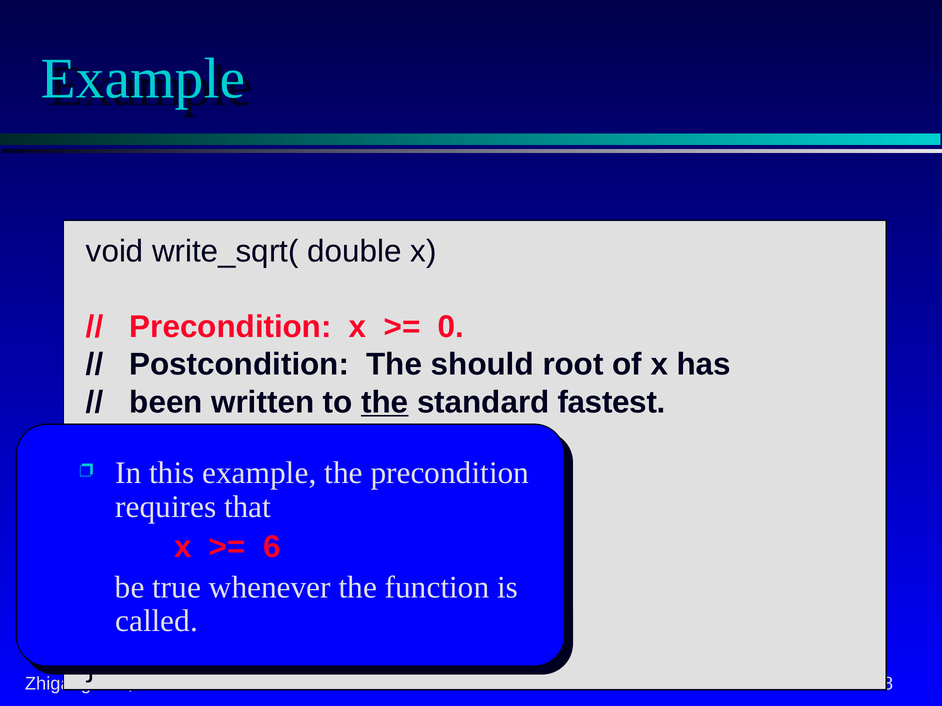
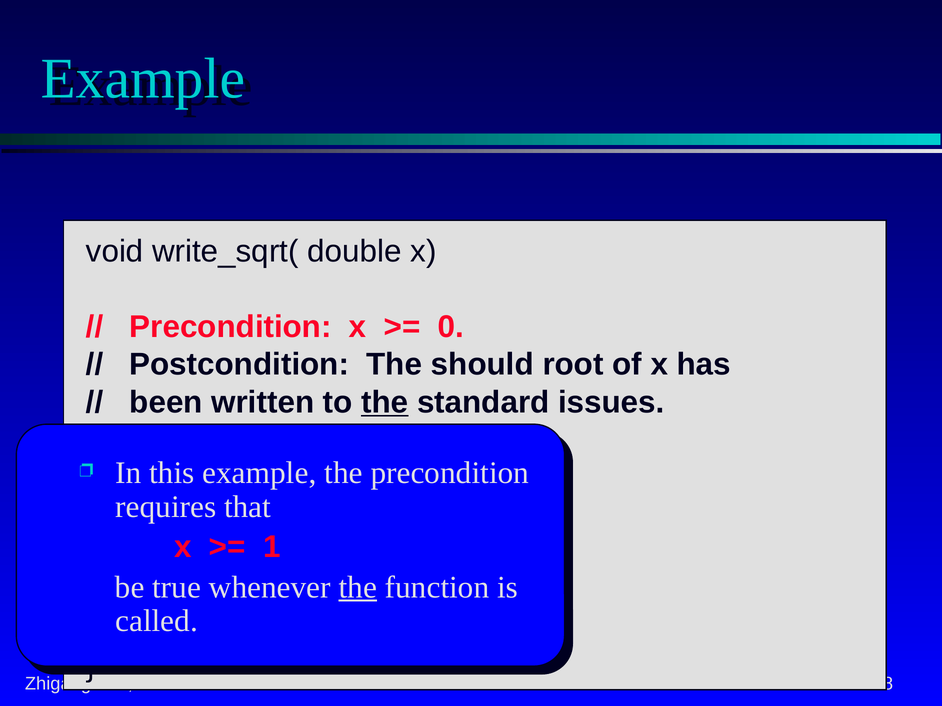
fastest: fastest -> issues
6: 6 -> 1
the at (358, 588) underline: none -> present
